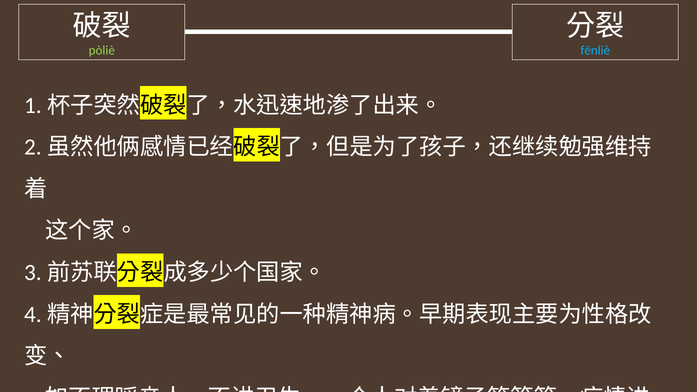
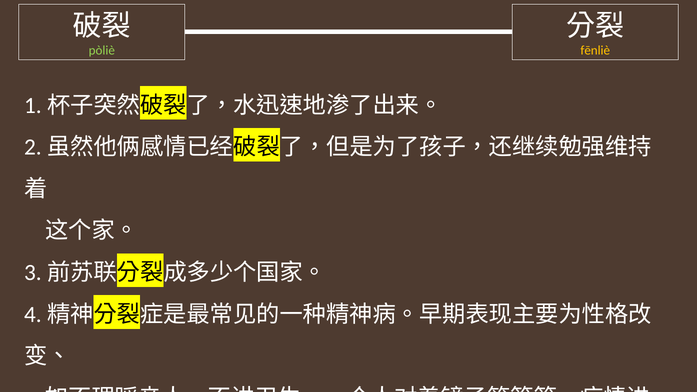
fēnliè colour: light blue -> yellow
